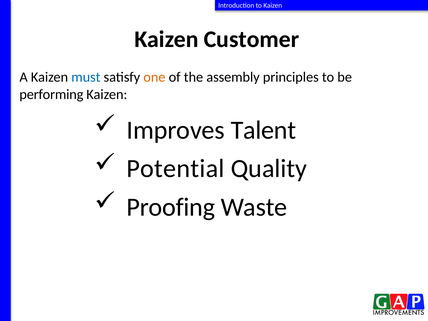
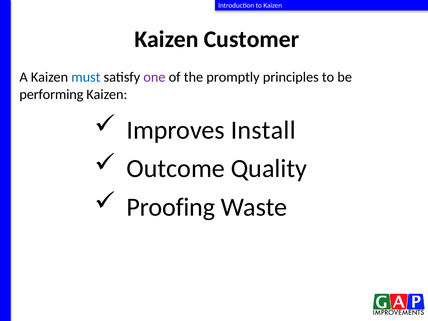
one colour: orange -> purple
assembly: assembly -> promptly
Talent: Talent -> Install
Potential: Potential -> Outcome
